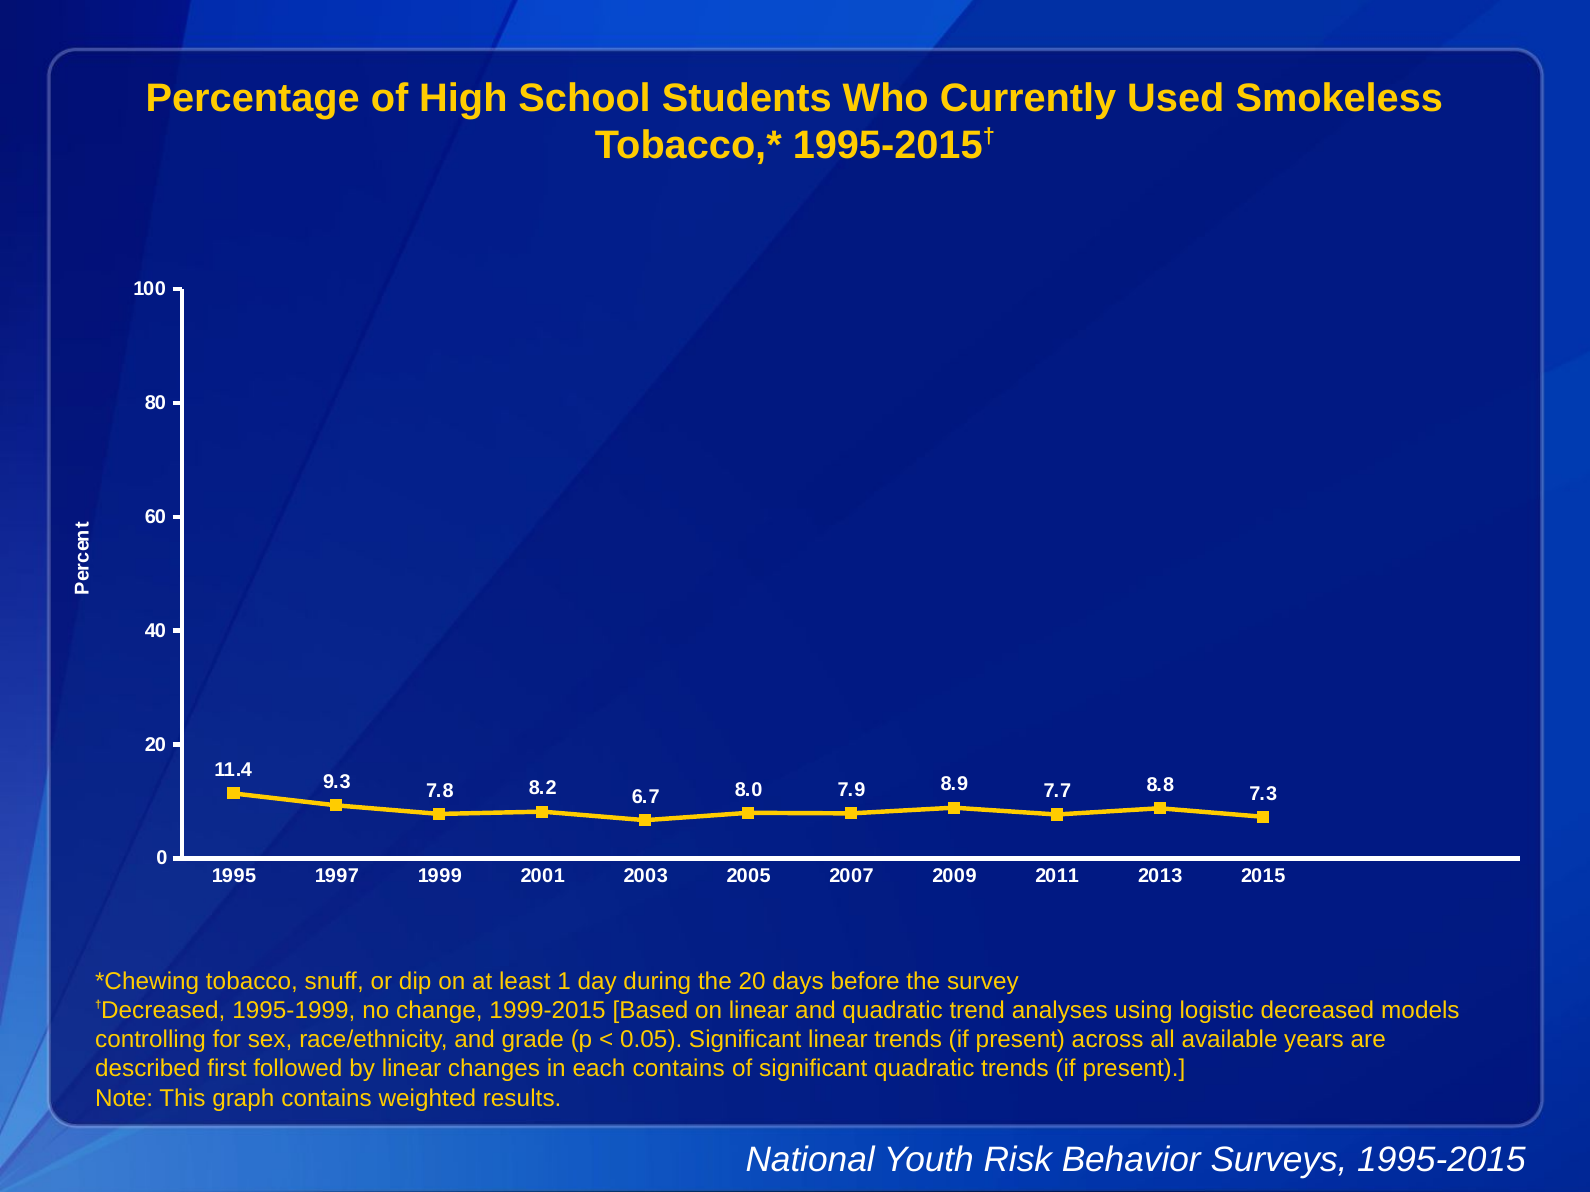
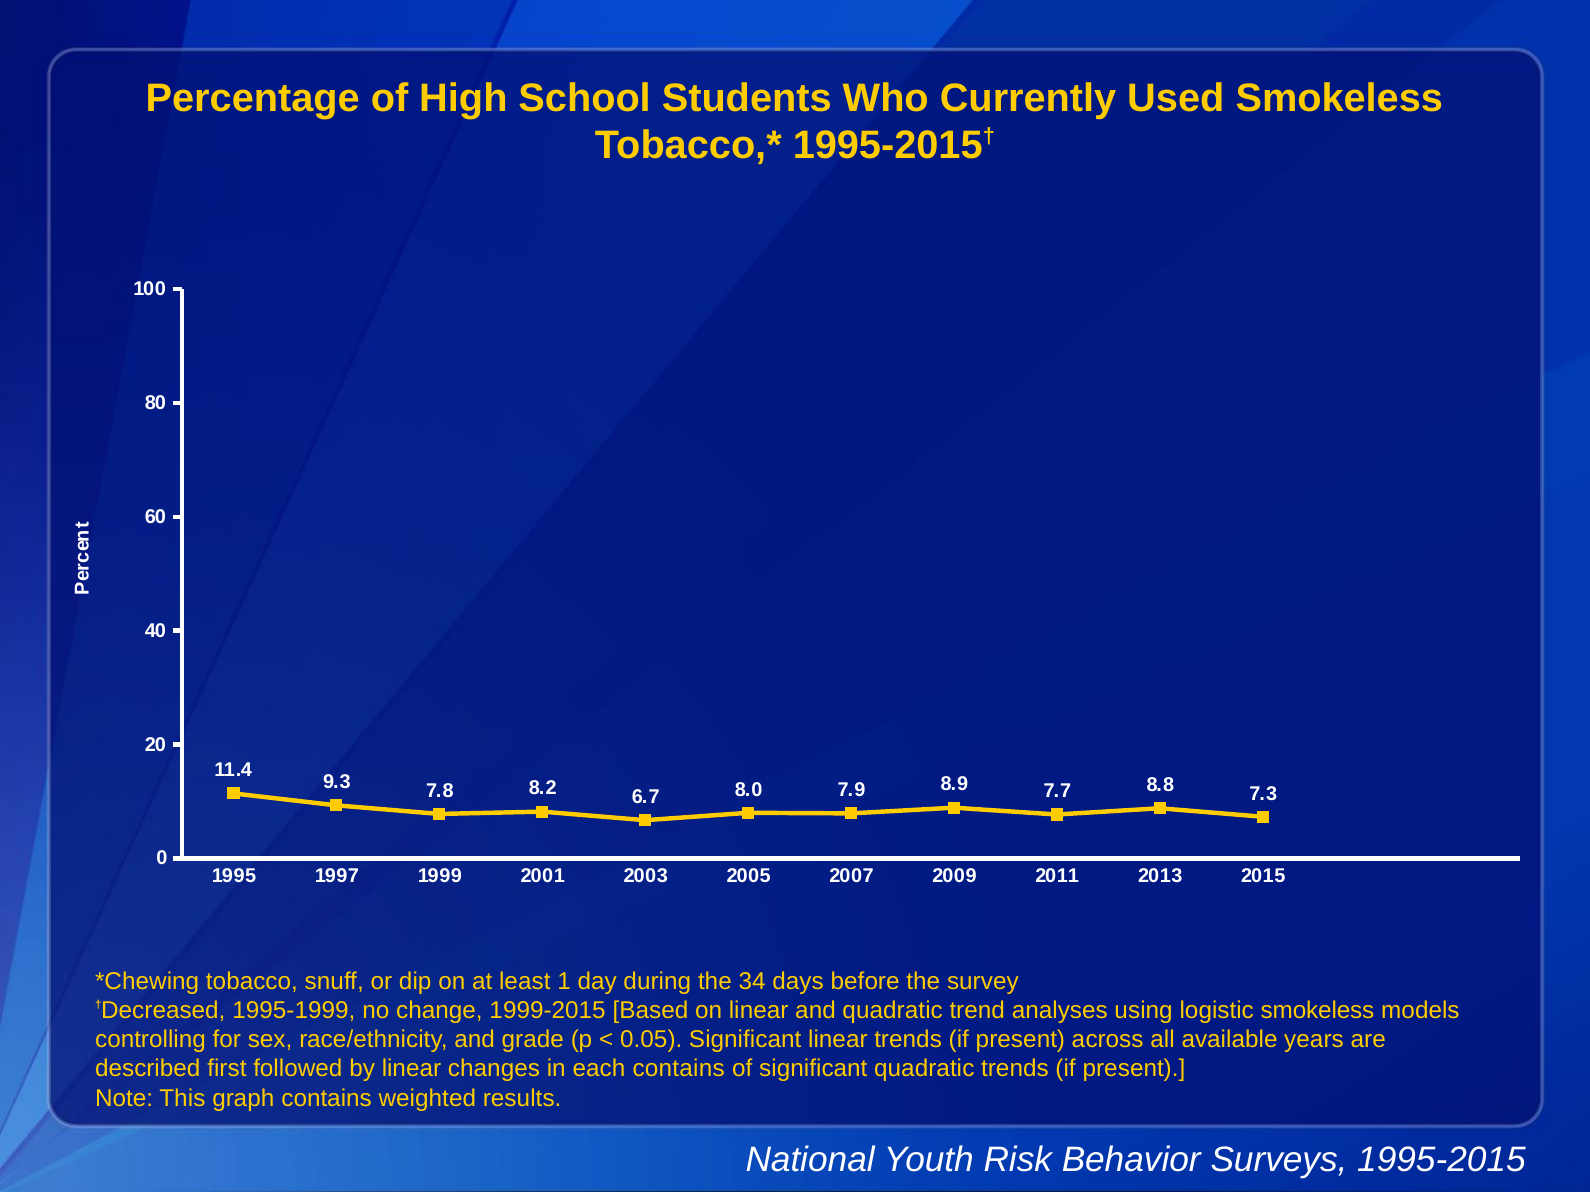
the 20: 20 -> 34
logistic decreased: decreased -> smokeless
